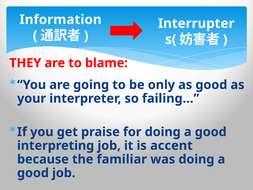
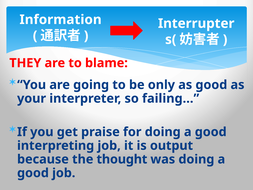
accent: accent -> output
familiar: familiar -> thought
